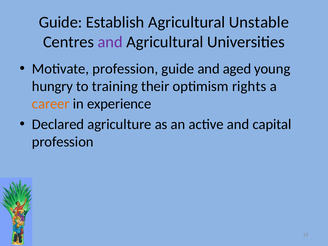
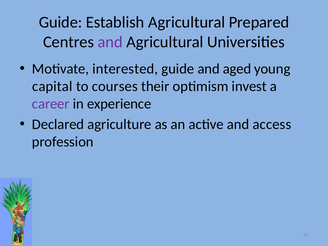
Unstable: Unstable -> Prepared
Motivate profession: profession -> interested
hungry: hungry -> capital
training: training -> courses
rights: rights -> invest
career colour: orange -> purple
capital: capital -> access
